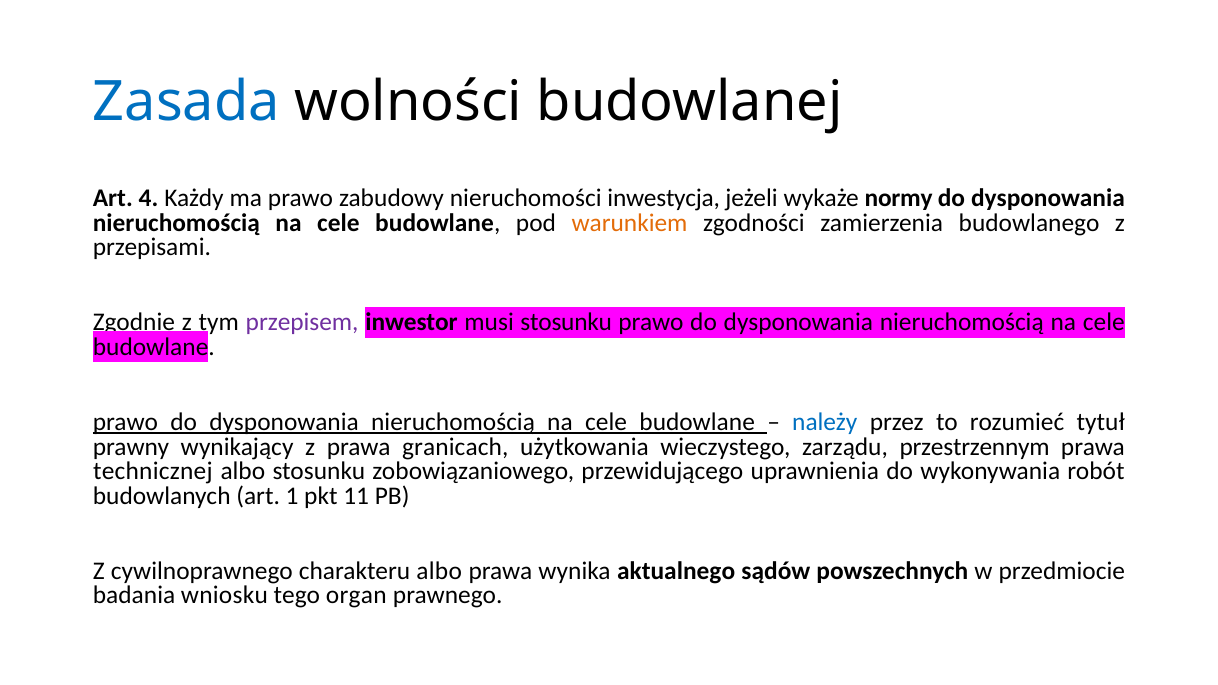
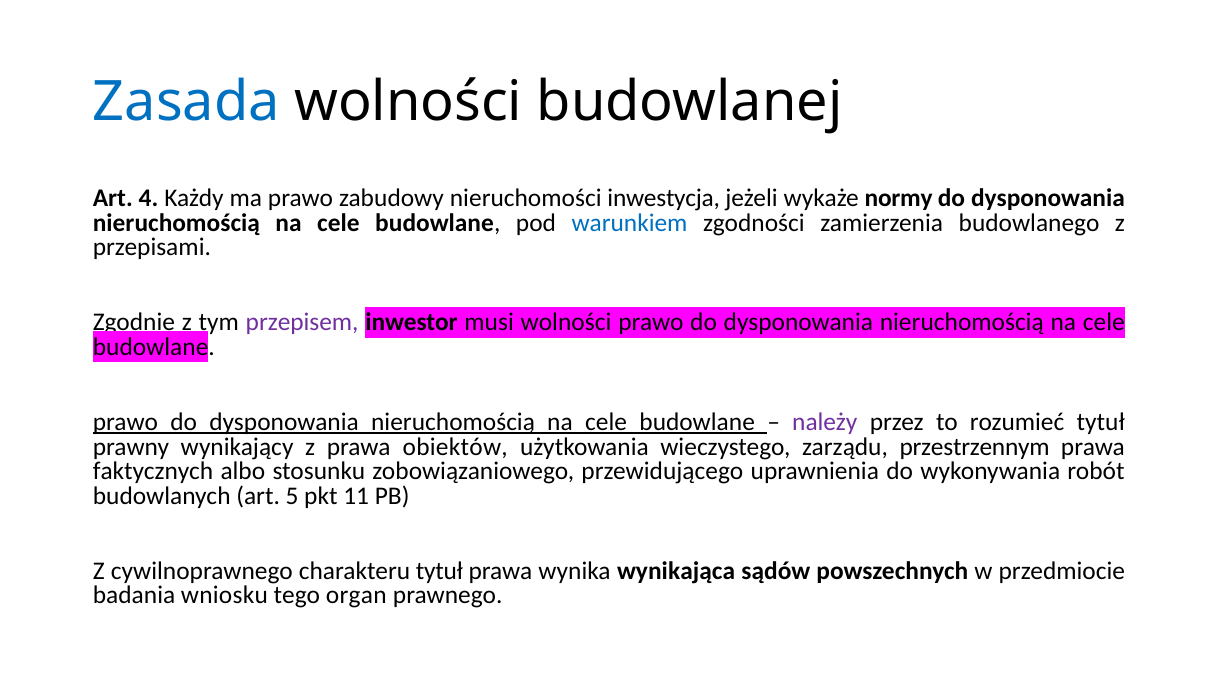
warunkiem colour: orange -> blue
musi stosunku: stosunku -> wolności
należy colour: blue -> purple
granicach: granicach -> obiektów
technicznej: technicznej -> faktycznych
1: 1 -> 5
charakteru albo: albo -> tytuł
aktualnego: aktualnego -> wynikająca
